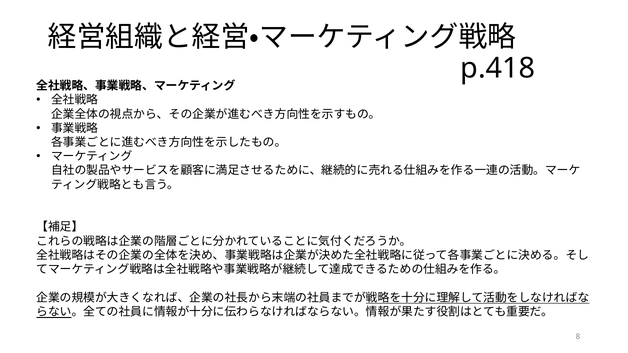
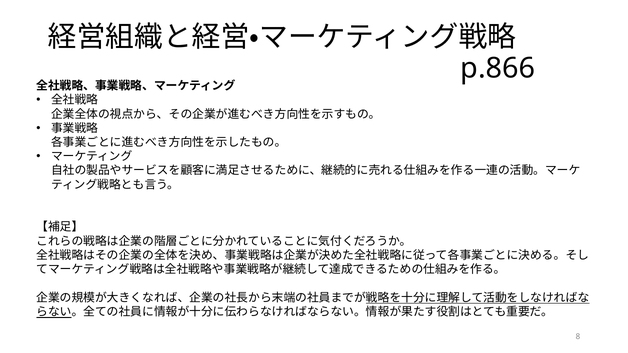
p.418: p.418 -> p.866
